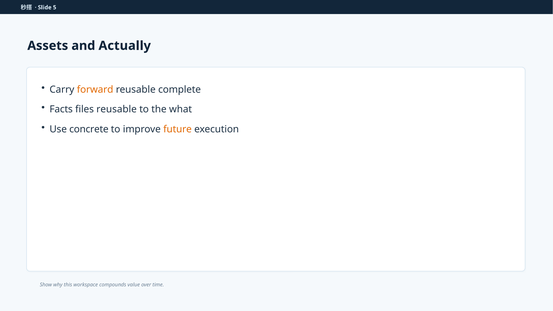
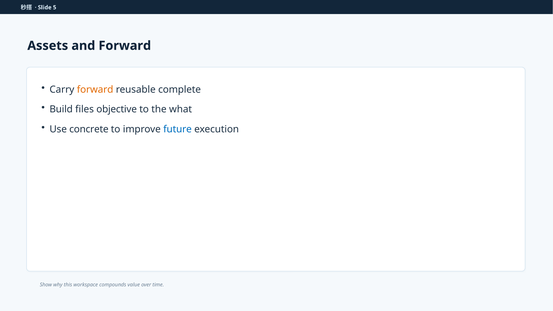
and Actually: Actually -> Forward
Facts: Facts -> Build
files reusable: reusable -> objective
future colour: orange -> blue
